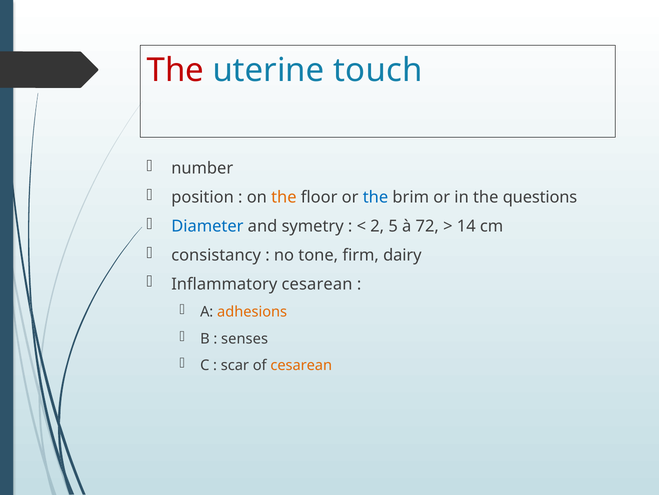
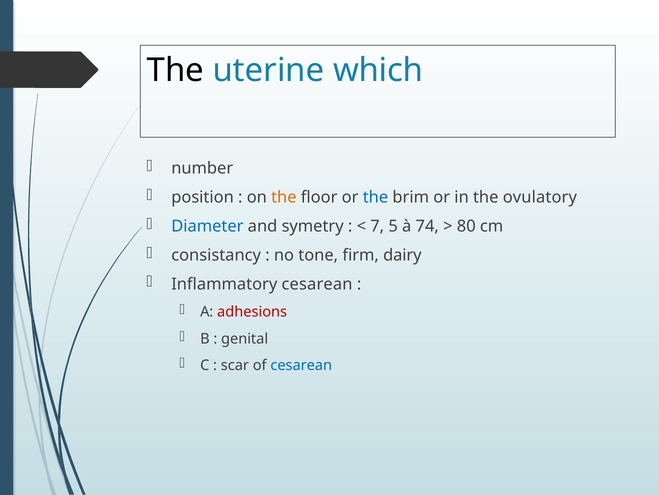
The at (175, 70) colour: red -> black
touch: touch -> which
questions: questions -> ovulatory
2: 2 -> 7
72: 72 -> 74
14: 14 -> 80
adhesions colour: orange -> red
senses: senses -> genital
cesarean at (301, 365) colour: orange -> blue
